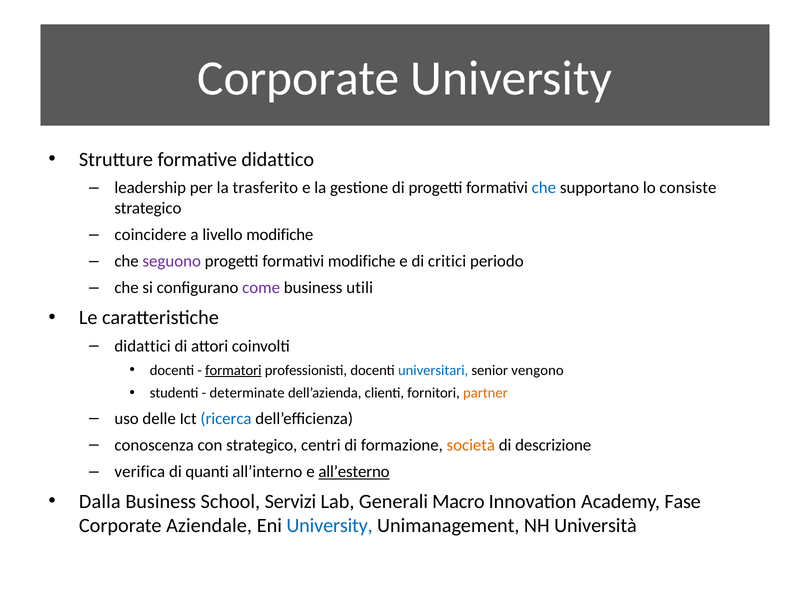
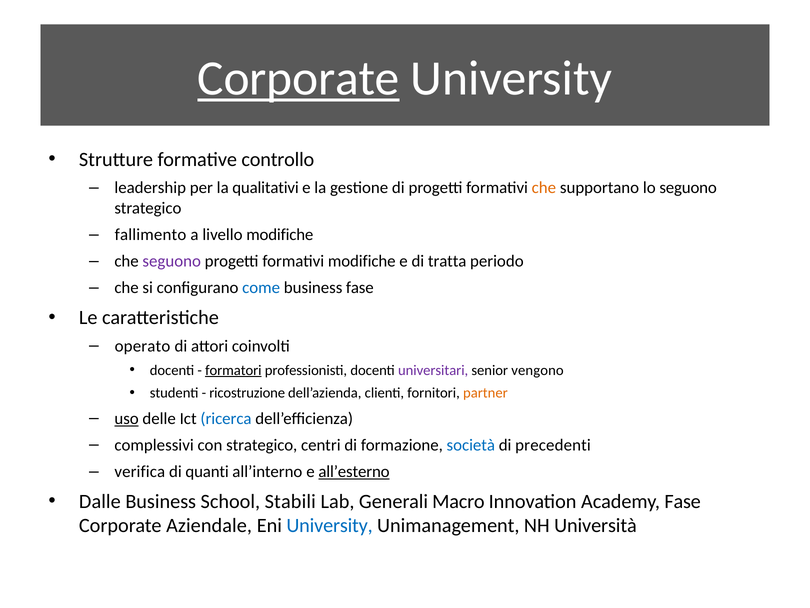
Corporate at (298, 78) underline: none -> present
didattico: didattico -> controllo
trasferito: trasferito -> qualitativi
che at (544, 188) colour: blue -> orange
lo consiste: consiste -> seguono
coincidere: coincidere -> fallimento
critici: critici -> tratta
come colour: purple -> blue
business utili: utili -> fase
didattici: didattici -> operato
universitari colour: blue -> purple
determinate: determinate -> ricostruzione
uso underline: none -> present
conoscenza: conoscenza -> complessivi
società colour: orange -> blue
descrizione: descrizione -> precedenti
Dalla: Dalla -> Dalle
Servizi: Servizi -> Stabili
